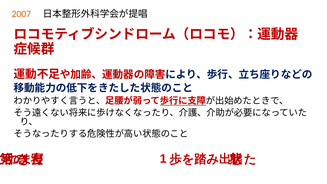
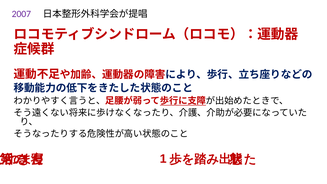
2007 colour: orange -> purple
